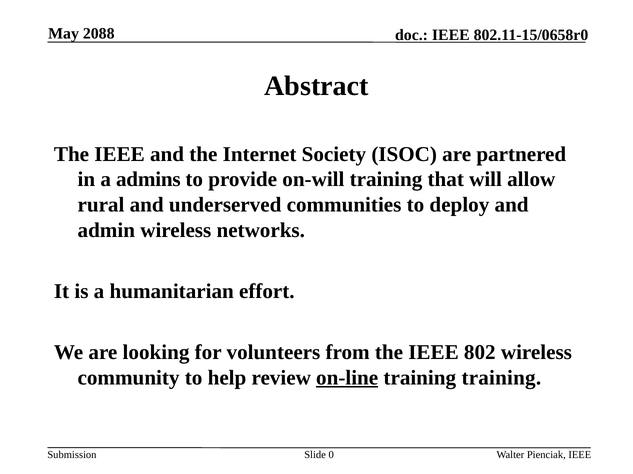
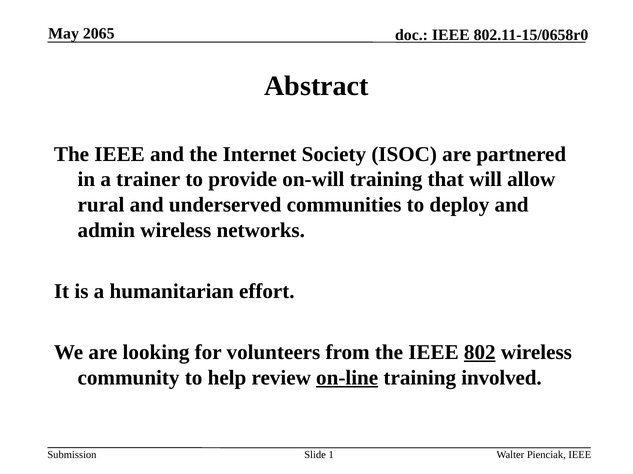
2088: 2088 -> 2065
admins: admins -> trainer
802 underline: none -> present
training training: training -> involved
0: 0 -> 1
